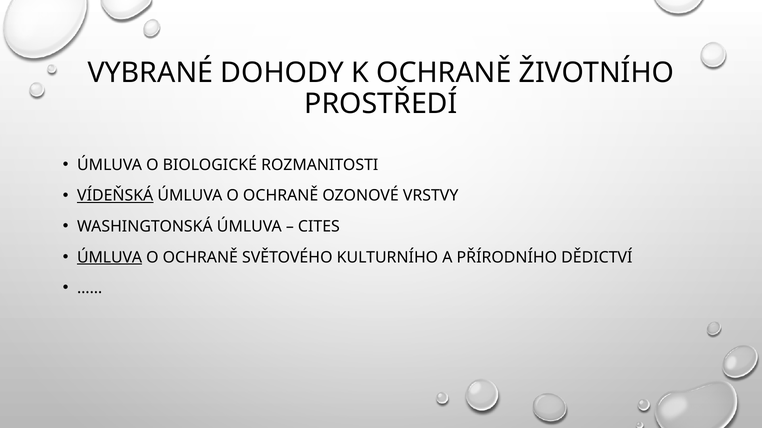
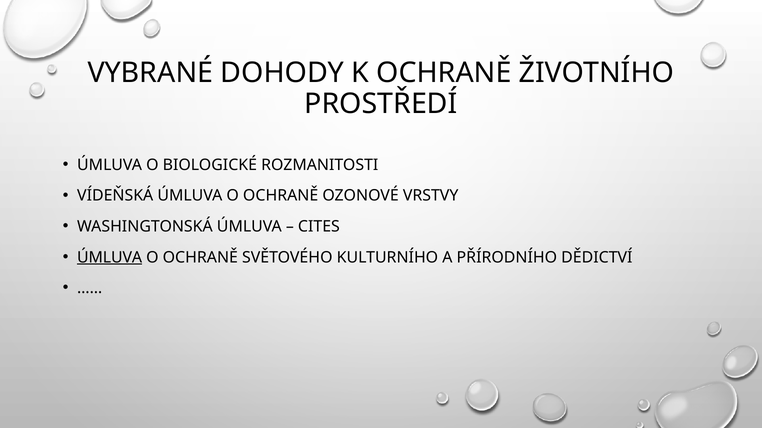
VÍDEŇSKÁ underline: present -> none
